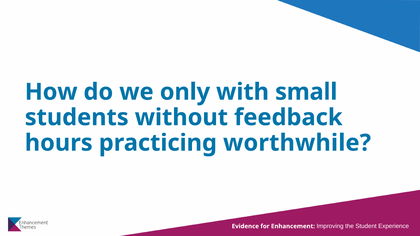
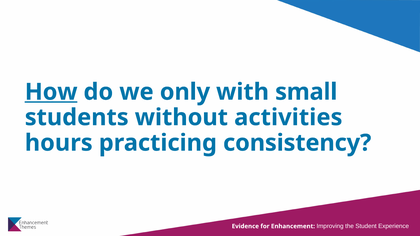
How underline: none -> present
feedback: feedback -> activities
worthwhile: worthwhile -> consistency
